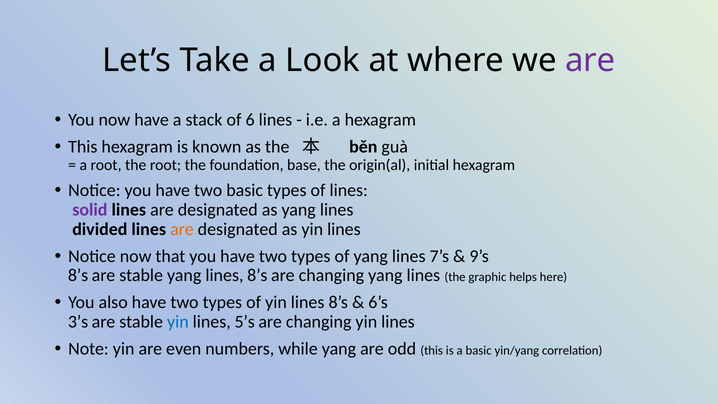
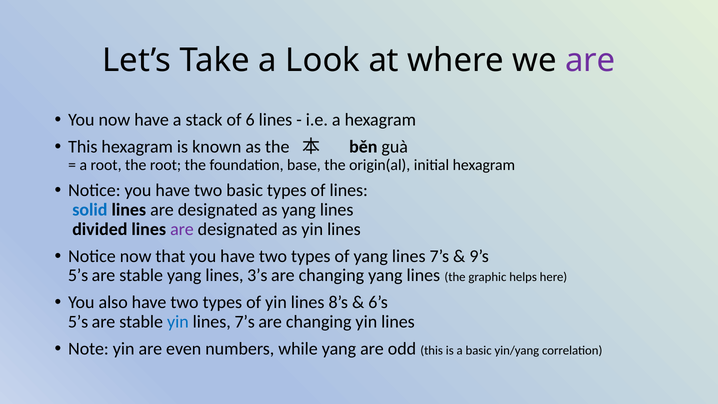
solid colour: purple -> blue
are at (182, 229) colour: orange -> purple
8’s at (78, 275): 8’s -> 5’s
yang lines 8’s: 8’s -> 3’s
3’s at (78, 322): 3’s -> 5’s
5’s at (245, 322): 5’s -> 7’s
